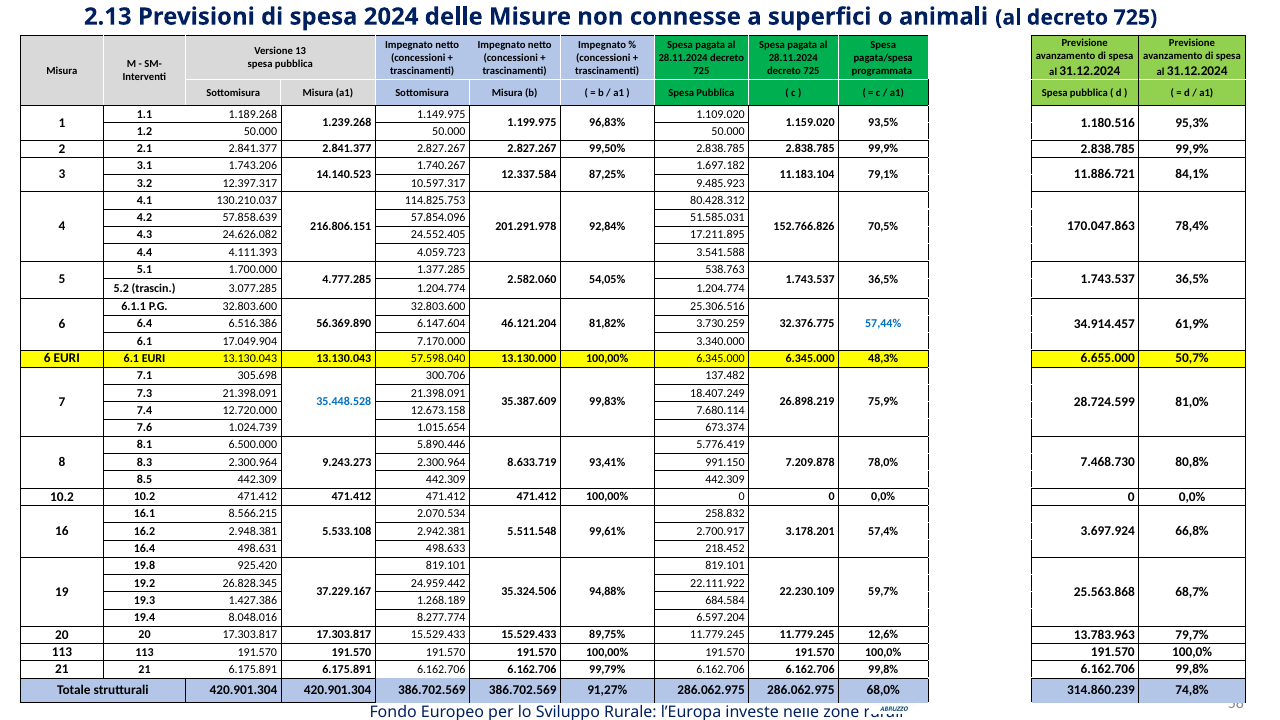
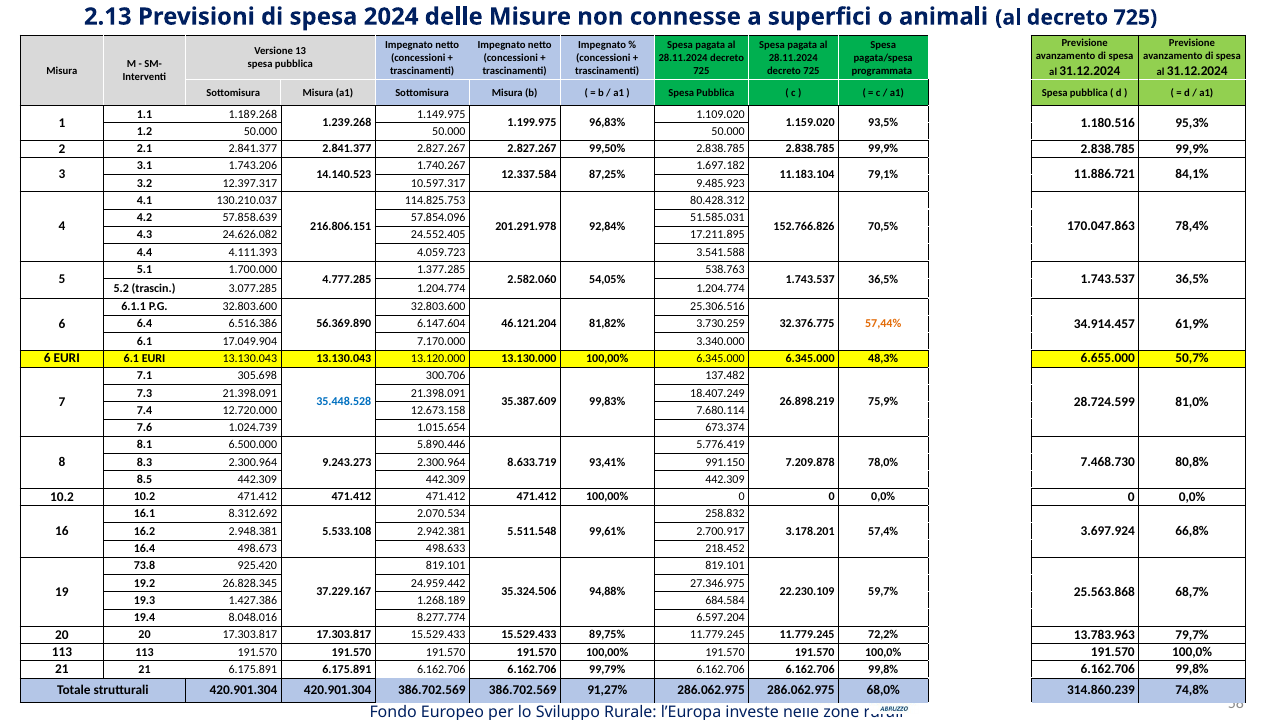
57,44% colour: blue -> orange
57.598.040: 57.598.040 -> 13.120.000
8.566.215: 8.566.215 -> 8.312.692
498.631: 498.631 -> 498.673
19.8: 19.8 -> 73.8
22.111.922: 22.111.922 -> 27.346.975
12,6%: 12,6% -> 72,2%
